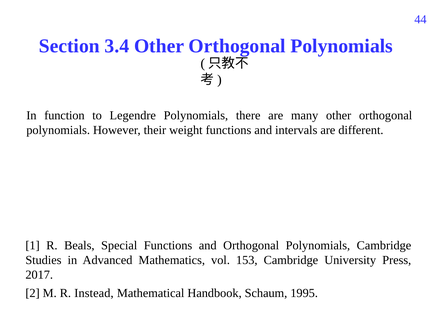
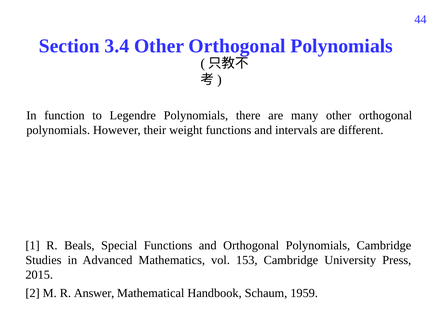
2017: 2017 -> 2015
Instead: Instead -> Answer
1995: 1995 -> 1959
